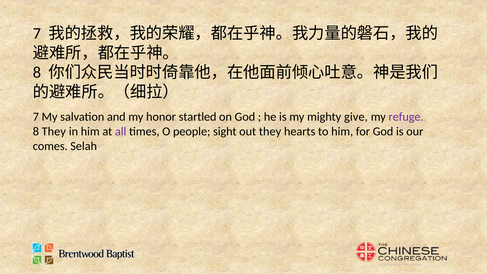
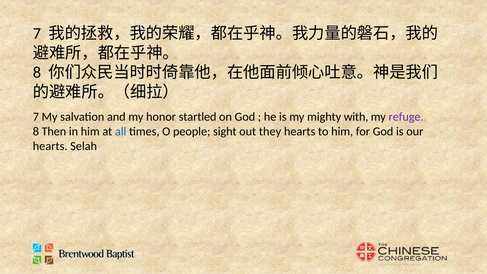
give: give -> with
8 They: They -> Then
all colour: purple -> blue
comes at (50, 146): comes -> hearts
